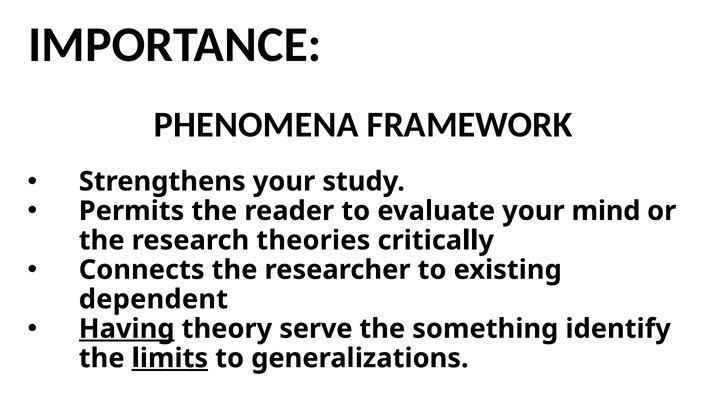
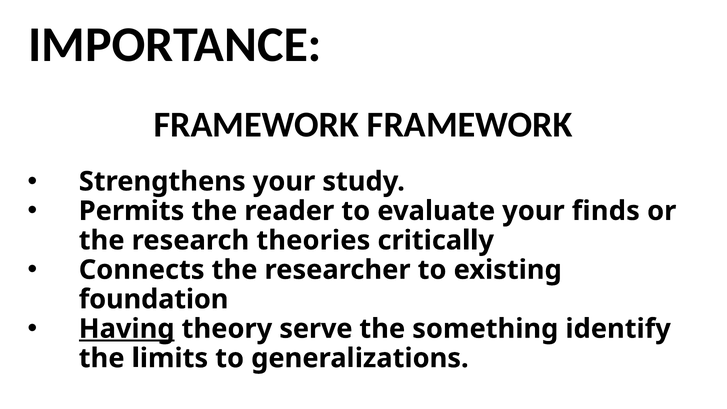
PHENOMENA at (256, 125): PHENOMENA -> FRAMEWORK
mind: mind -> finds
dependent: dependent -> foundation
limits underline: present -> none
